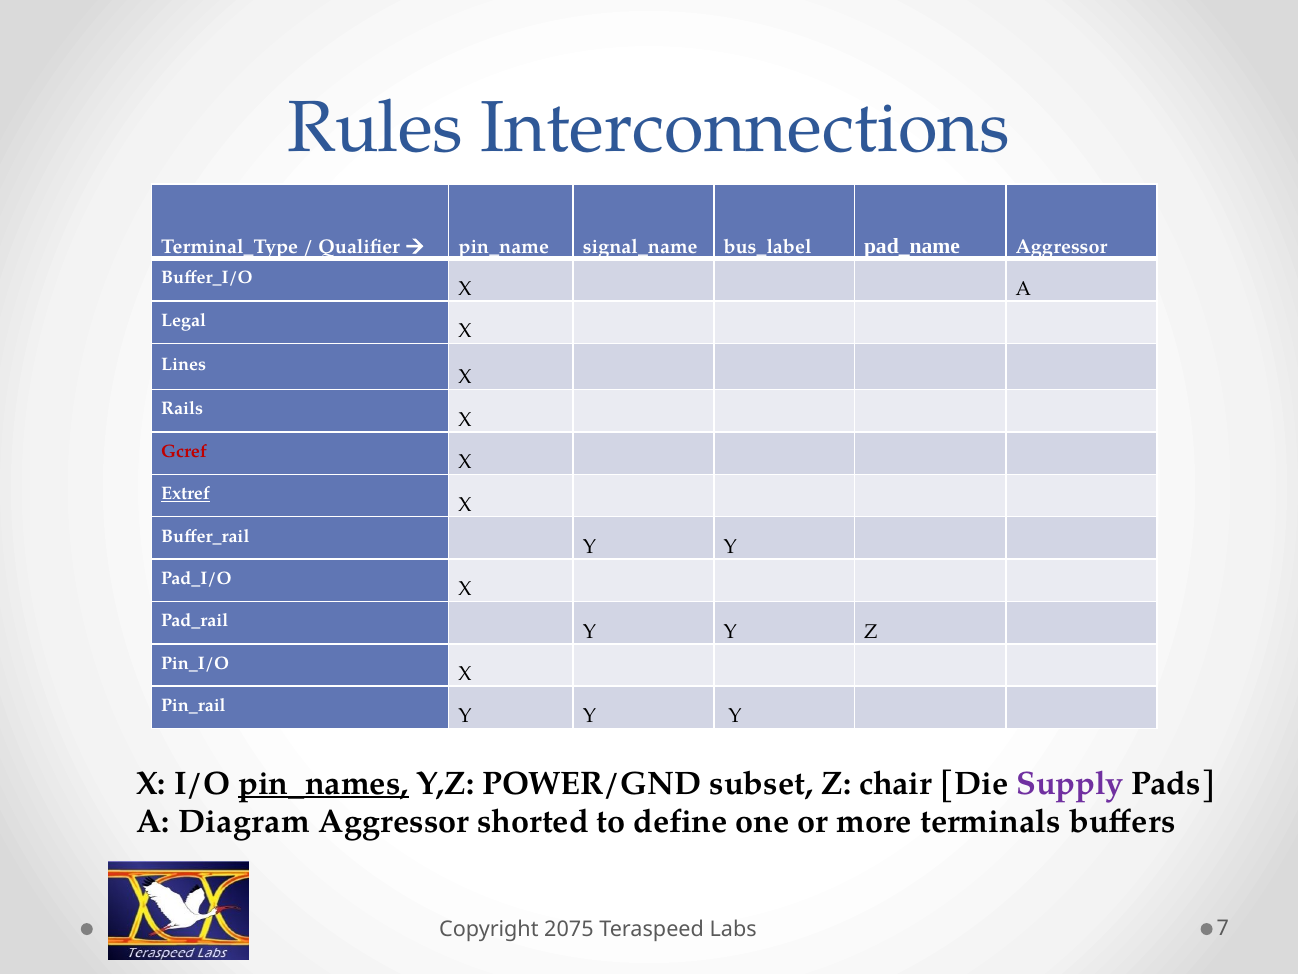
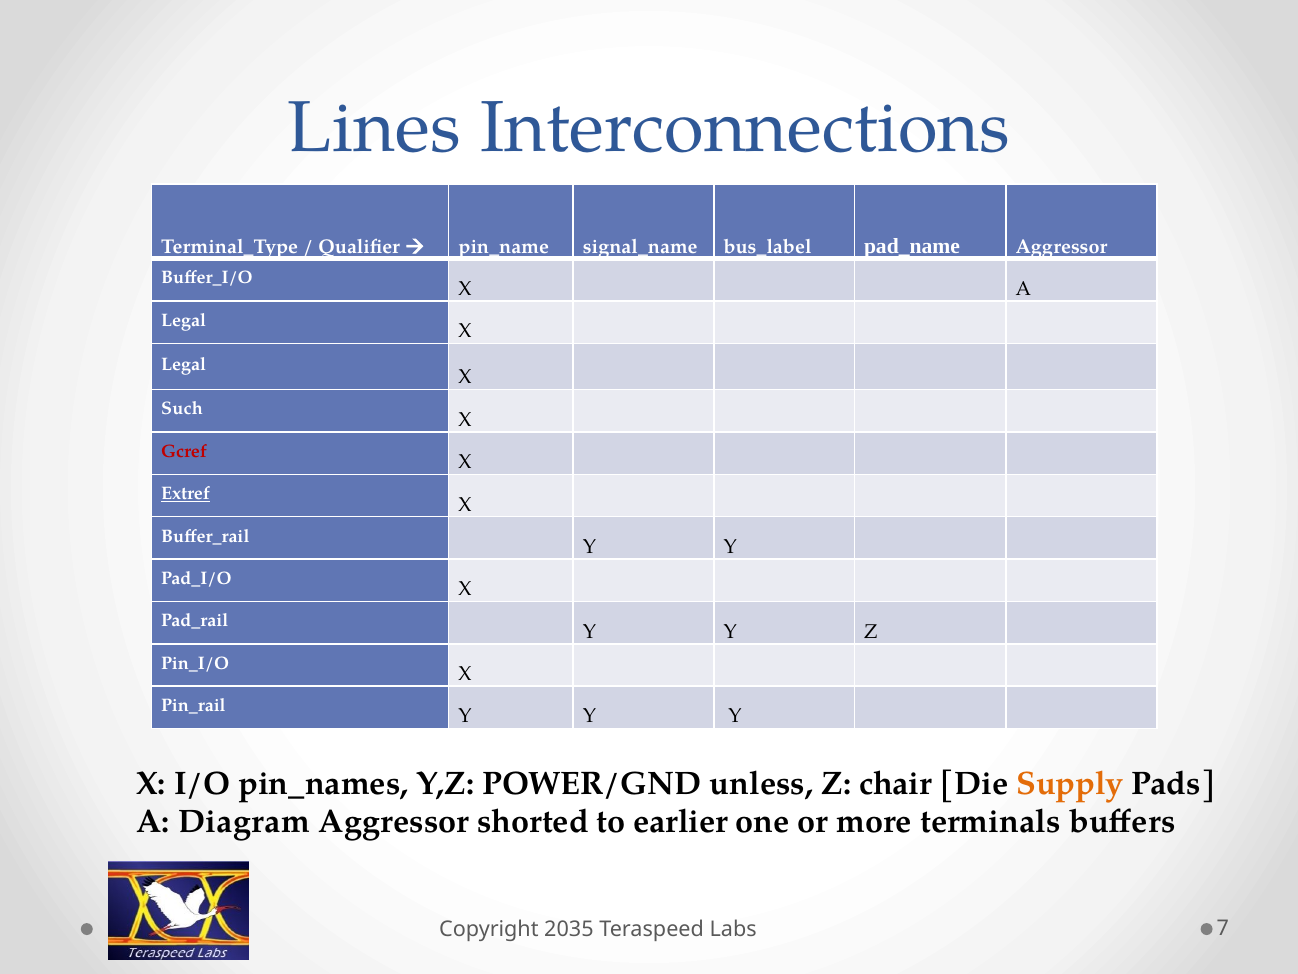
Rules: Rules -> Lines
Lines at (184, 364): Lines -> Legal
Rails: Rails -> Such
pin_names underline: present -> none
subset: subset -> unless
Supply colour: purple -> orange
define: define -> earlier
2075: 2075 -> 2035
